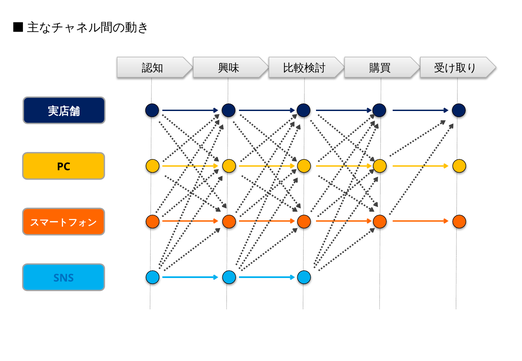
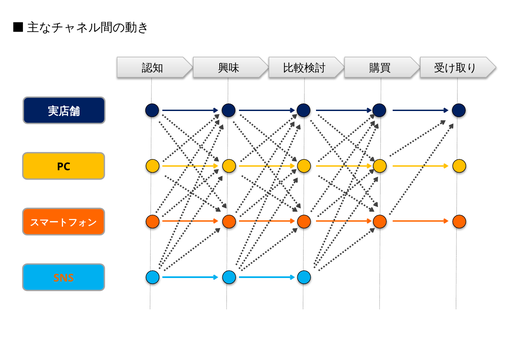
SNS colour: blue -> orange
